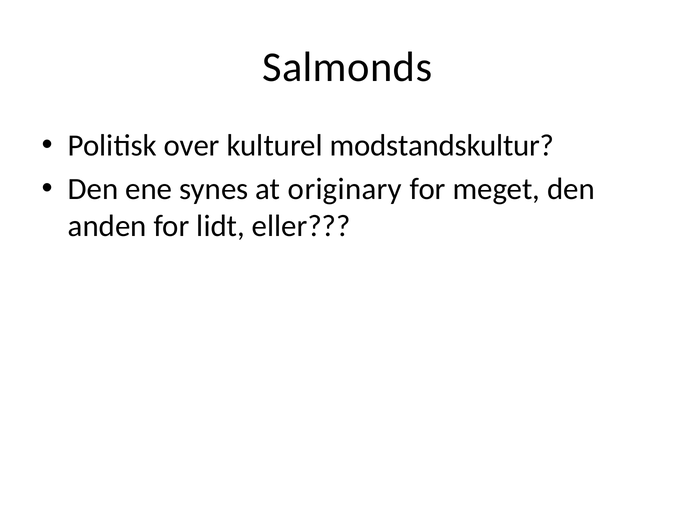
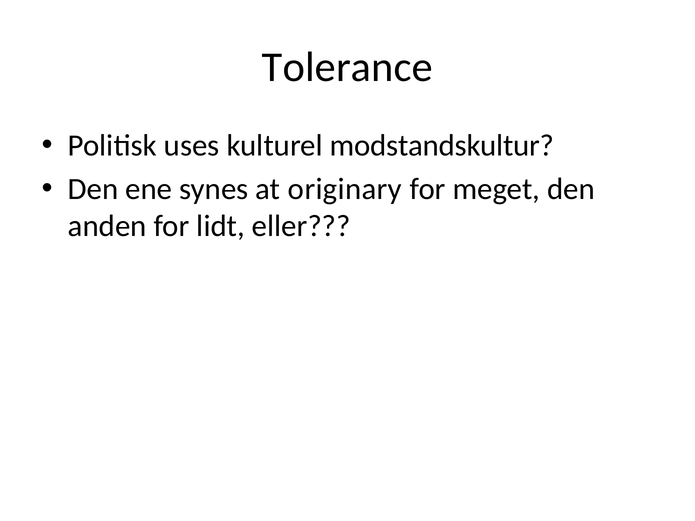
Salmonds: Salmonds -> Tolerance
over: over -> uses
